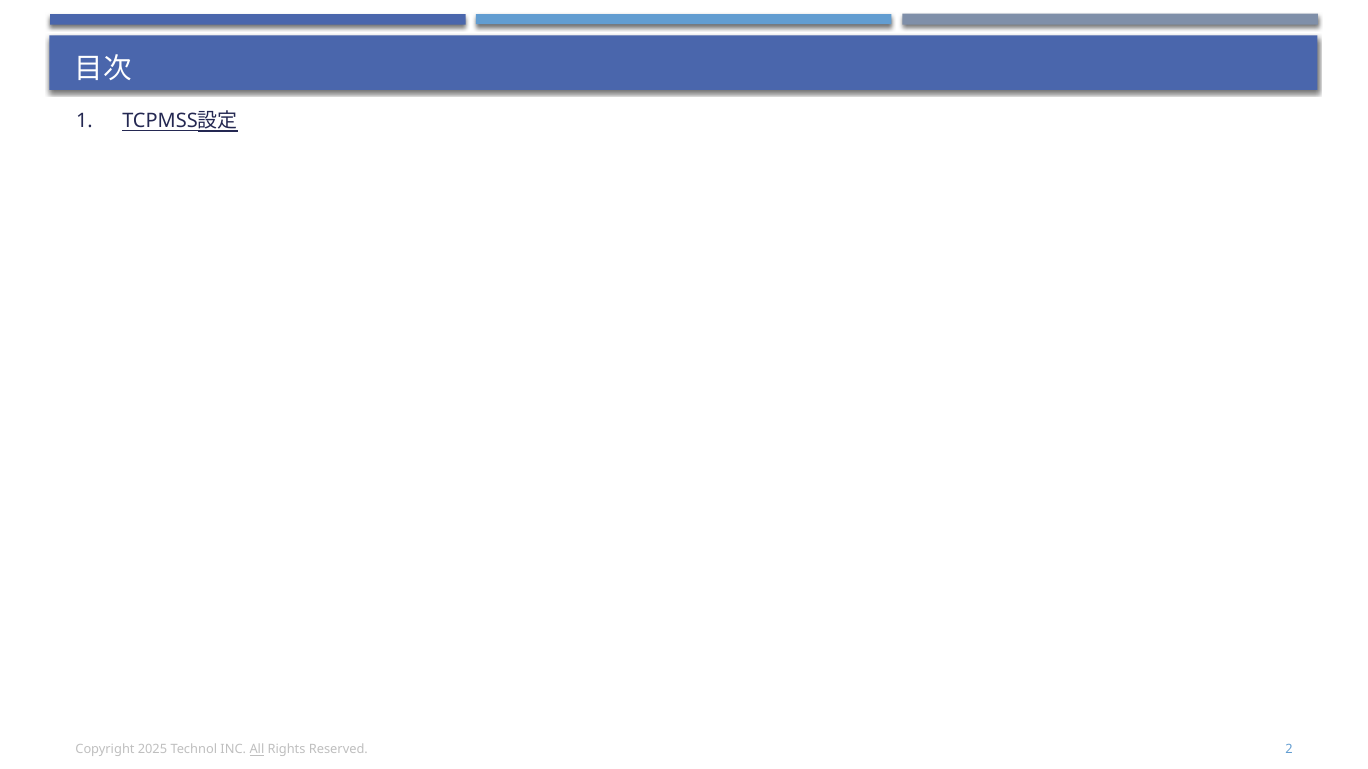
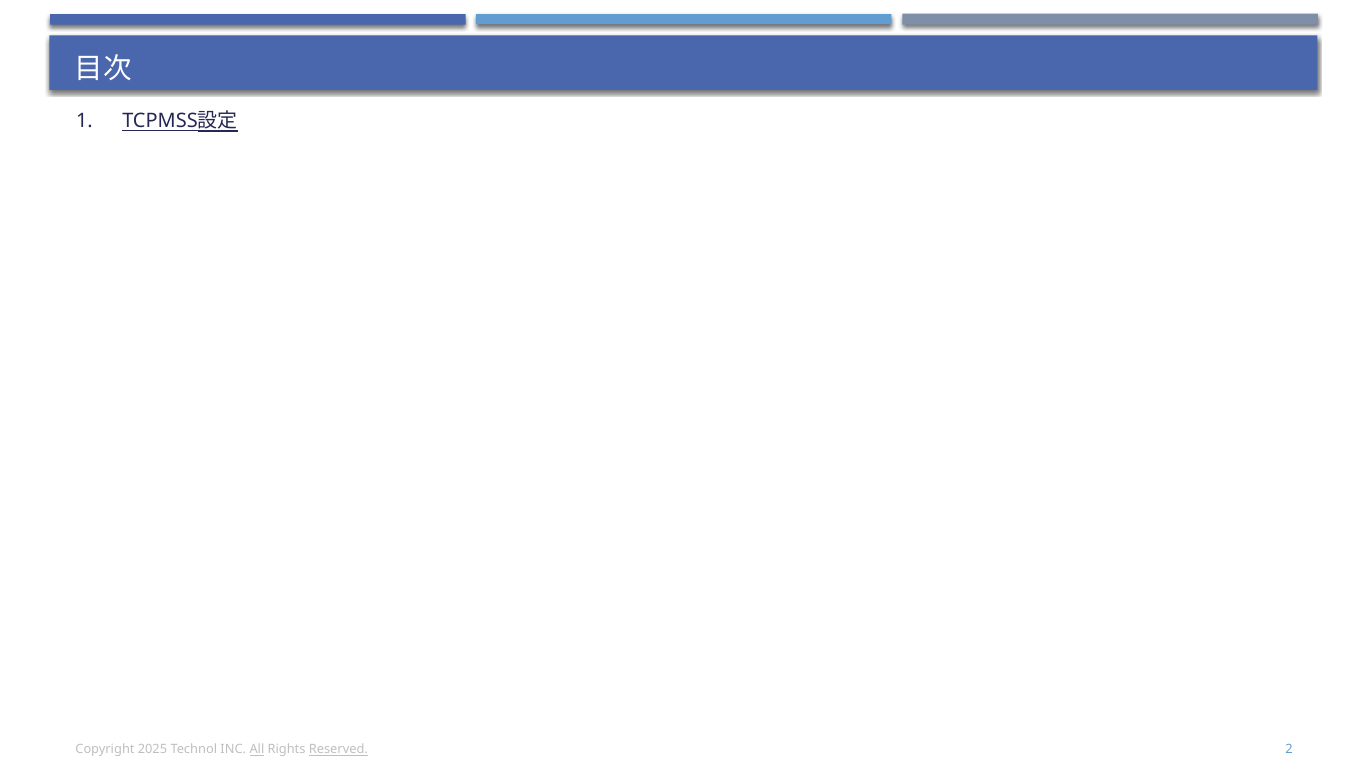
Reserved underline: none -> present
